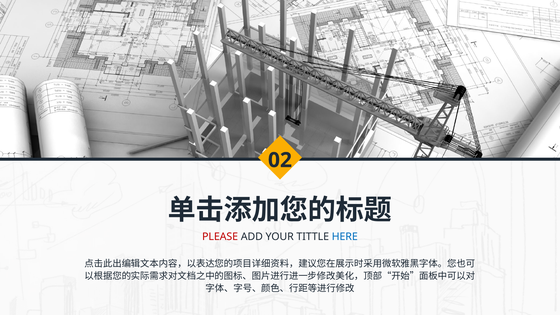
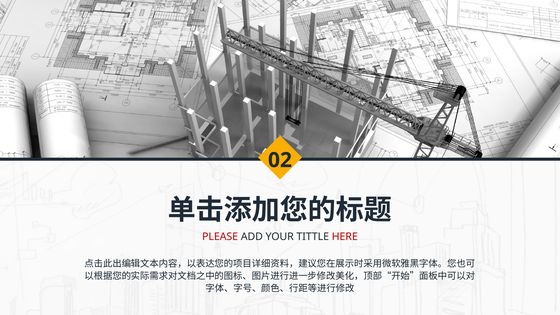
HERE colour: blue -> red
